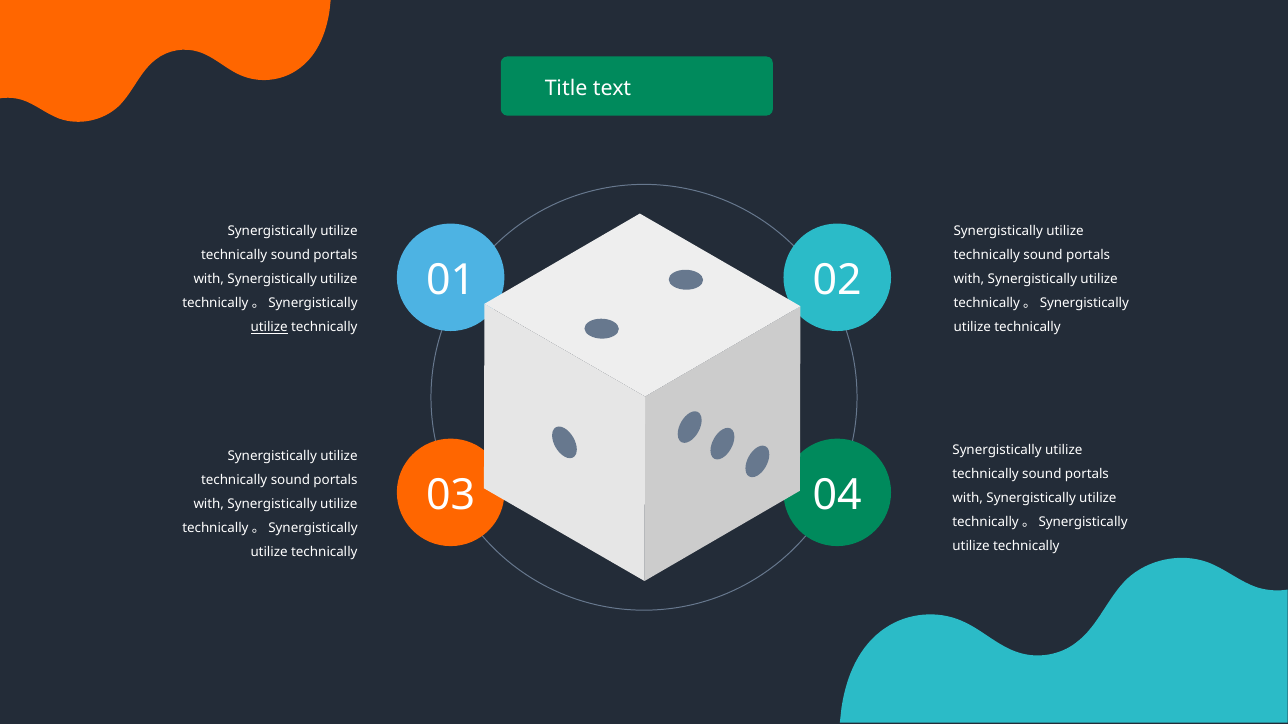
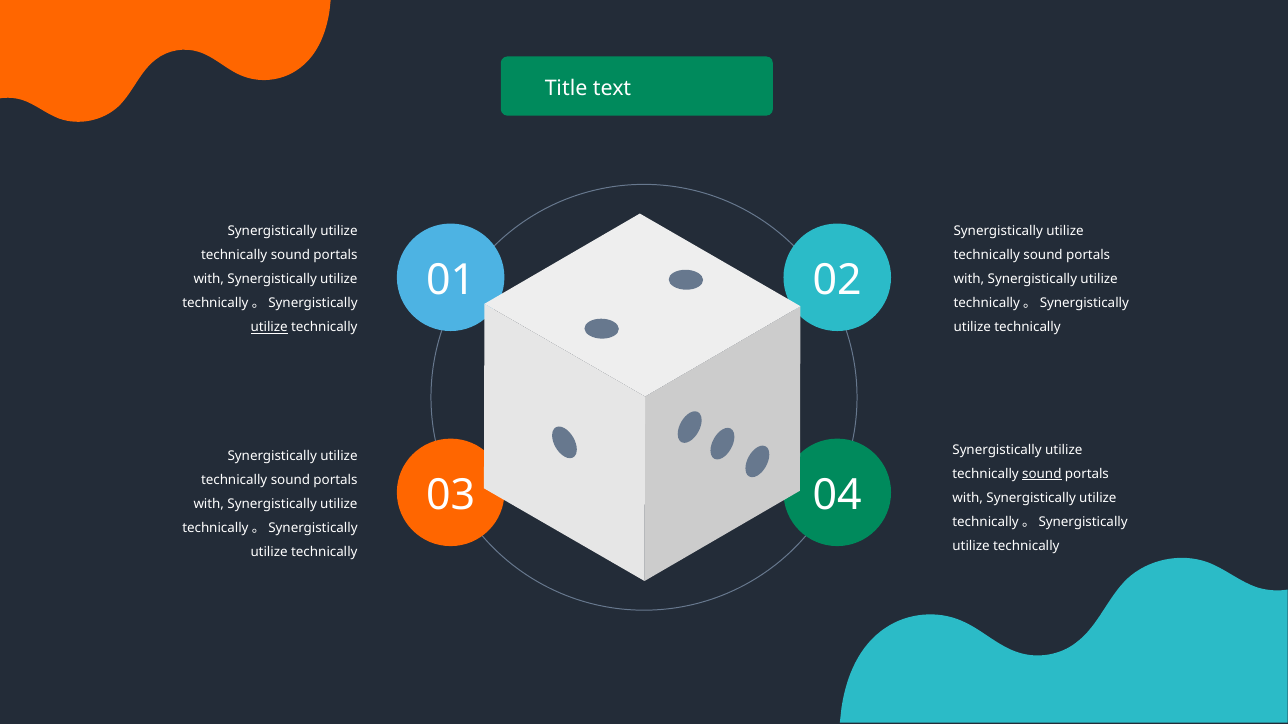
sound at (1042, 474) underline: none -> present
